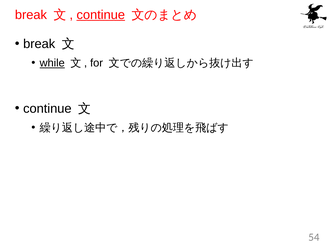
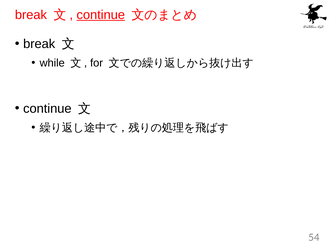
while underline: present -> none
